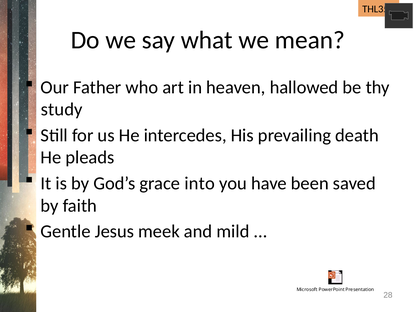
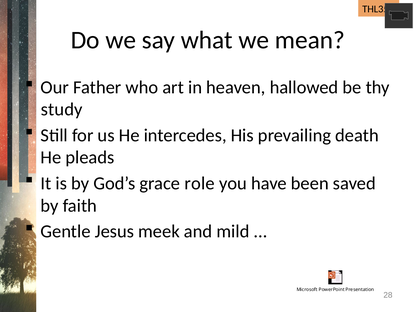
into: into -> role
